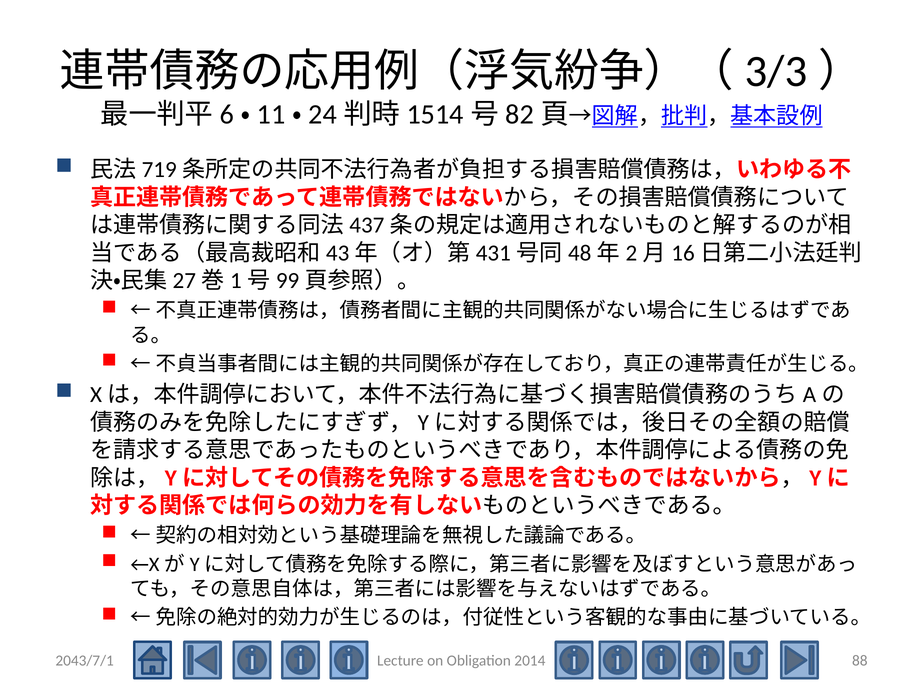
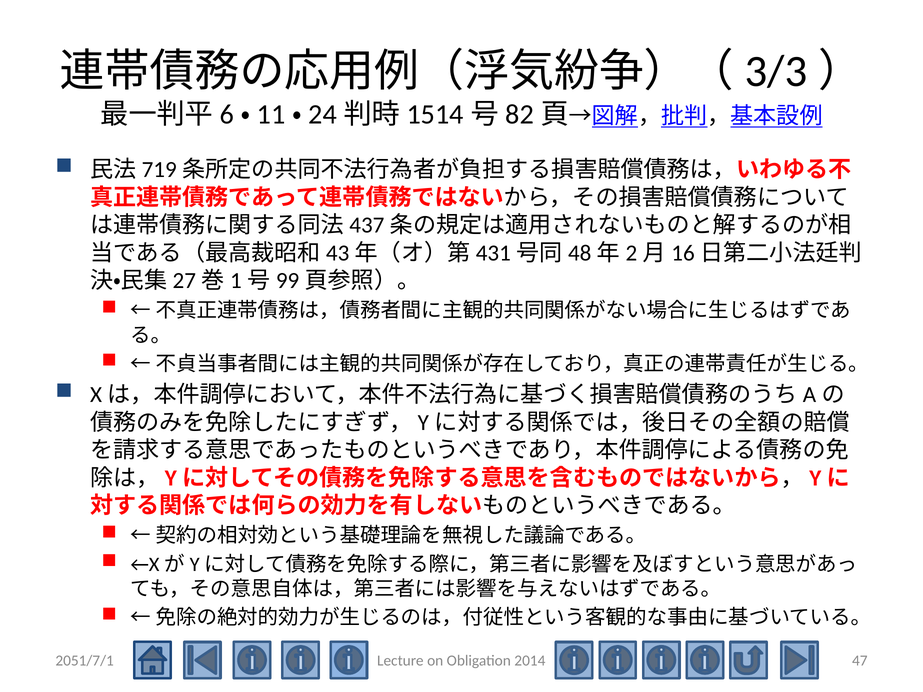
2043/7/1: 2043/7/1 -> 2051/7/1
88: 88 -> 47
